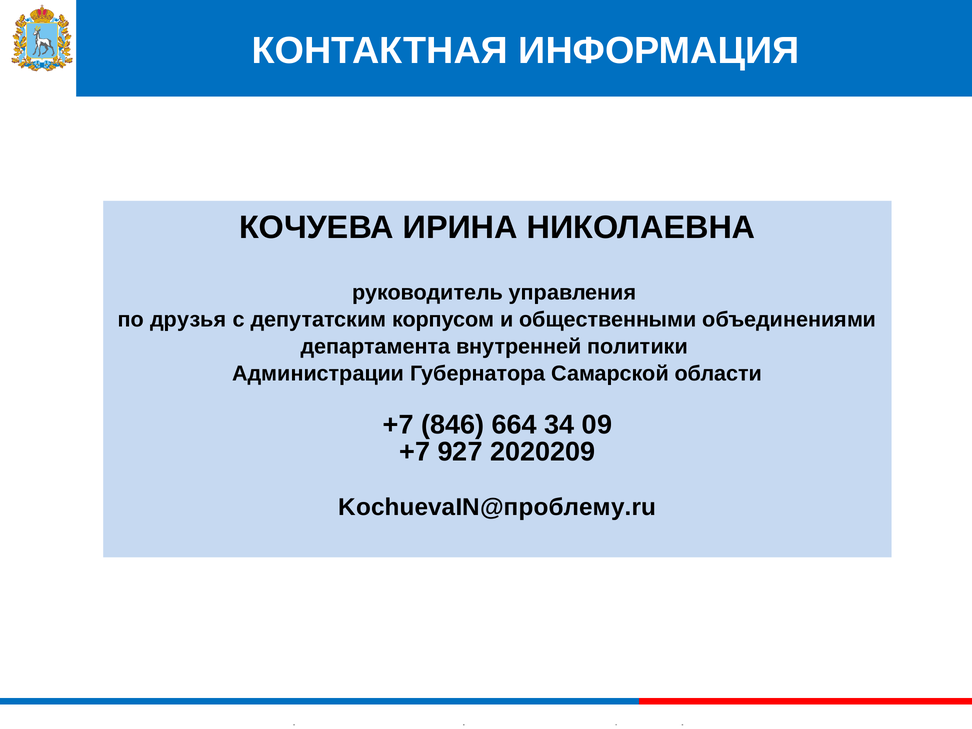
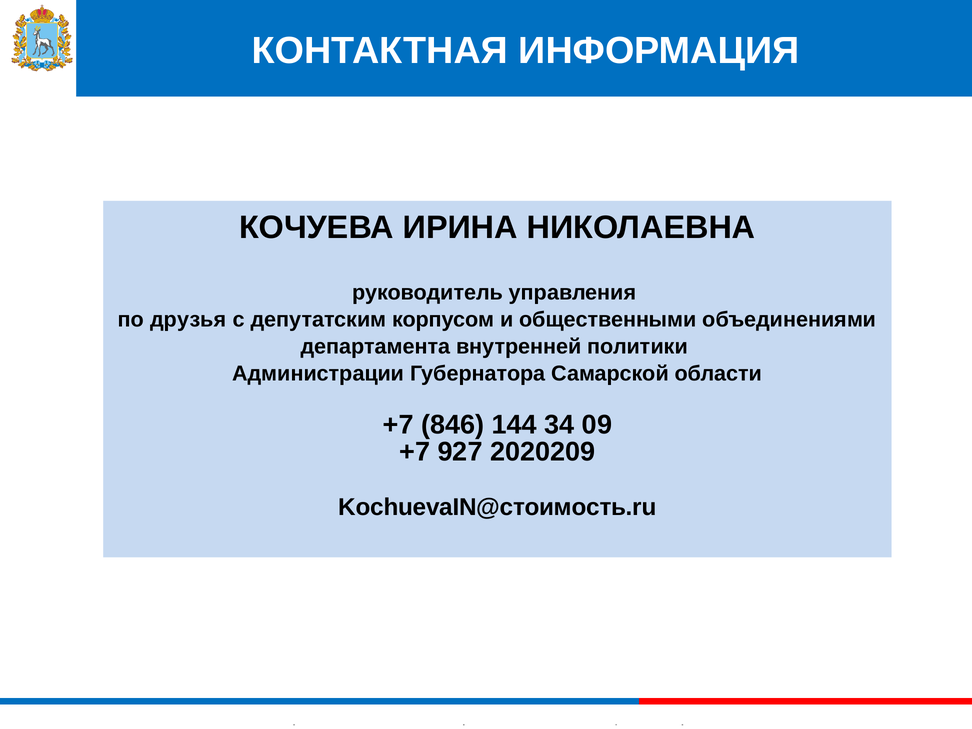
664: 664 -> 144
KochuevaIN@проблему.ru: KochuevaIN@проблему.ru -> KochuevaIN@стоимость.ru
